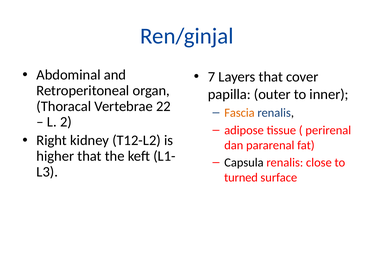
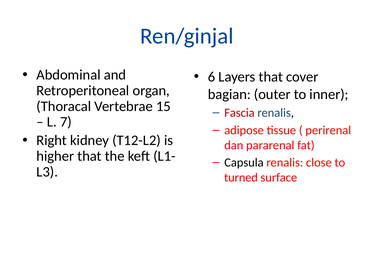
7: 7 -> 6
papilla: papilla -> bagian
22: 22 -> 15
Fascia colour: orange -> red
2: 2 -> 7
